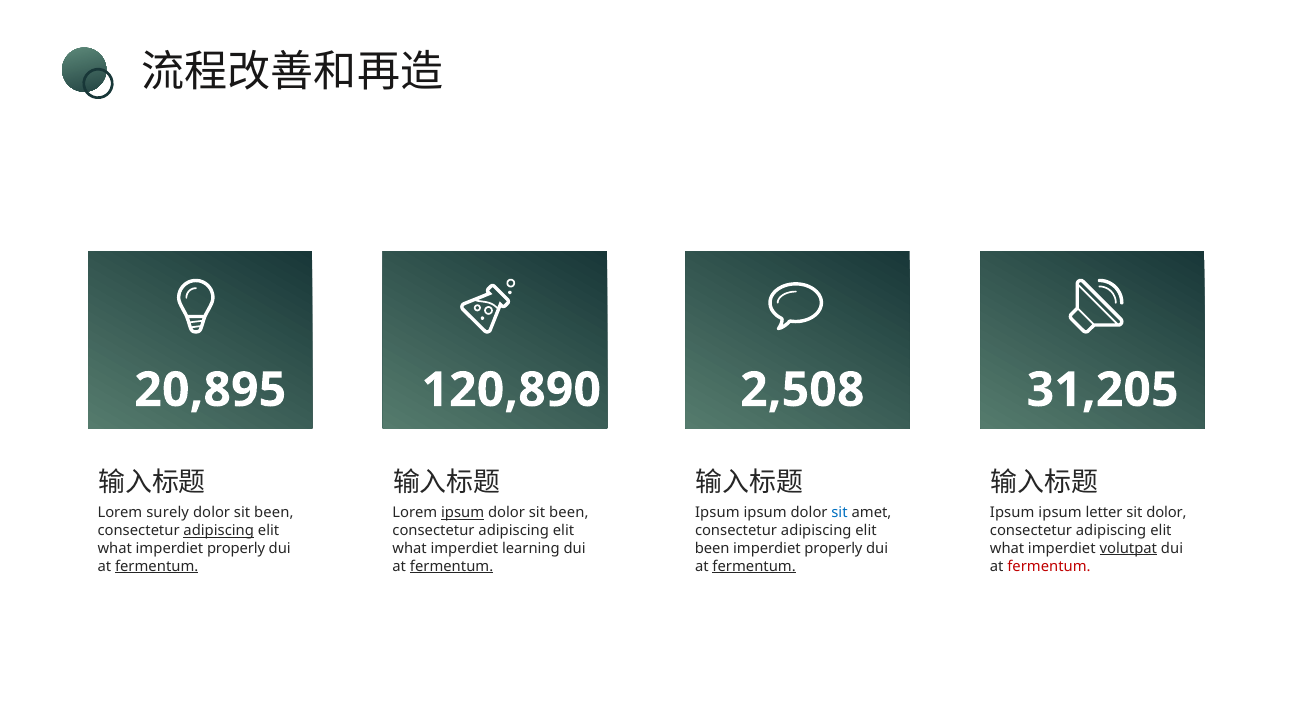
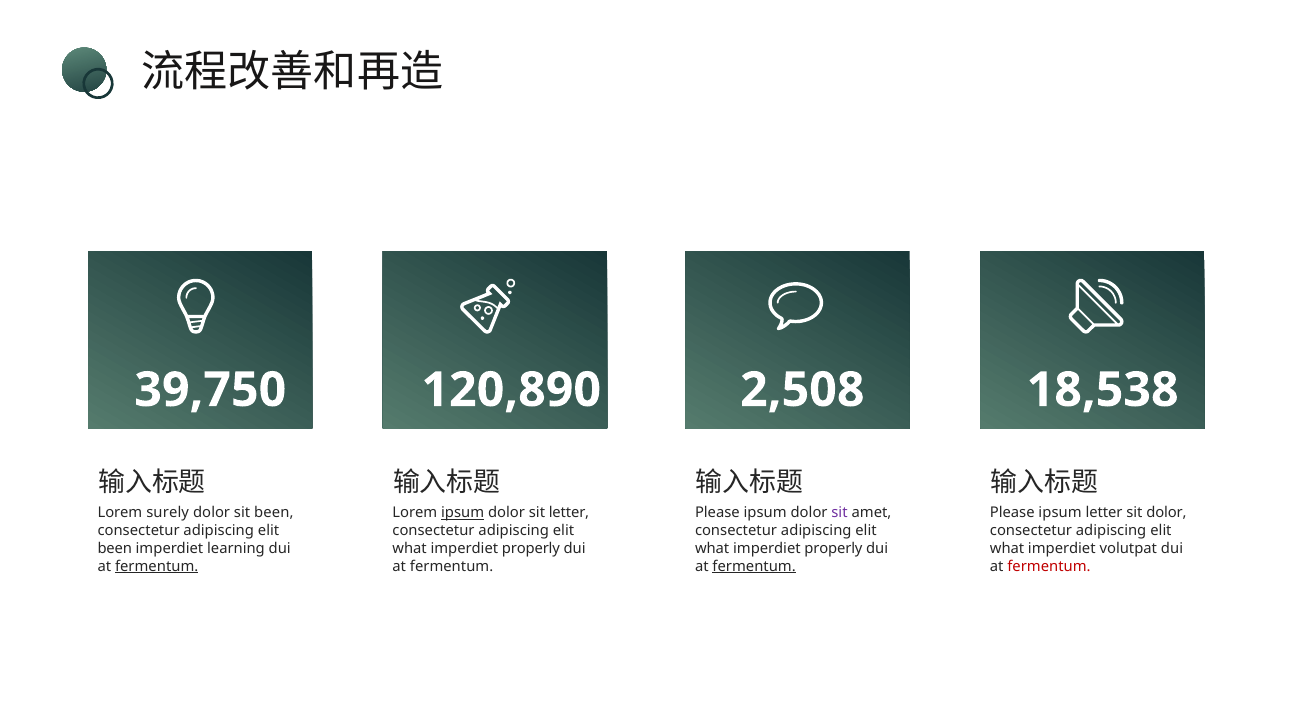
20,895: 20,895 -> 39,750
31,205: 31,205 -> 18,538
been at (569, 513): been -> letter
Ipsum at (717, 513): Ipsum -> Please
sit at (840, 513) colour: blue -> purple
Ipsum at (1012, 513): Ipsum -> Please
adipiscing at (219, 531) underline: present -> none
what at (115, 549): what -> been
properly at (236, 549): properly -> learning
learning at (531, 549): learning -> properly
been at (712, 549): been -> what
volutpat underline: present -> none
fermentum at (452, 566) underline: present -> none
